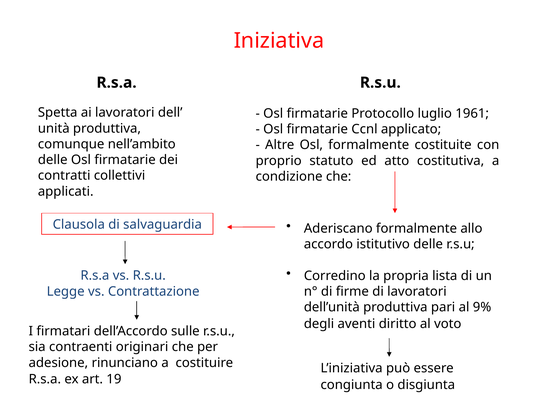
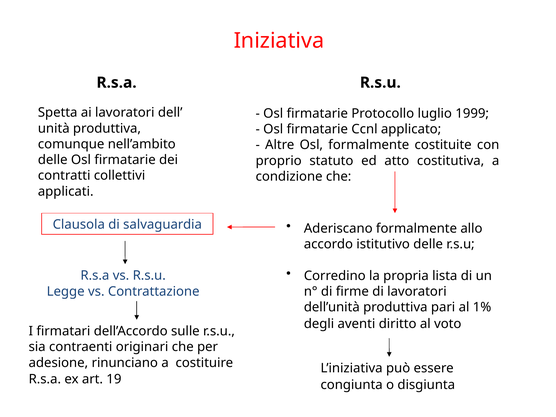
1961: 1961 -> 1999
9%: 9% -> 1%
